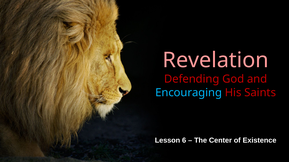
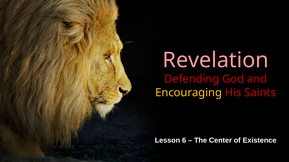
Encouraging colour: light blue -> yellow
